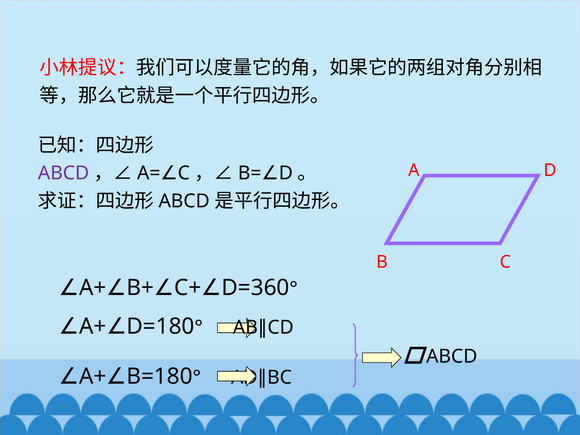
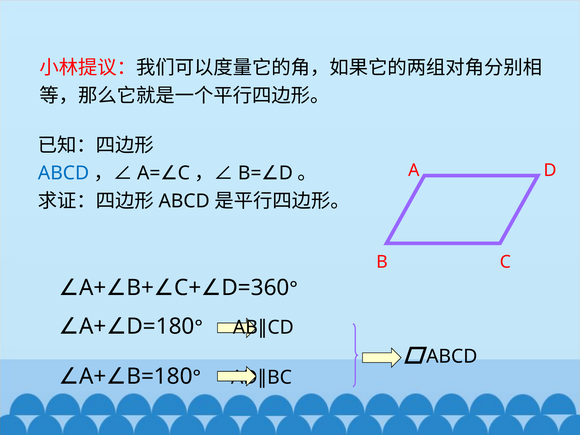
ABCD at (64, 173) colour: purple -> blue
